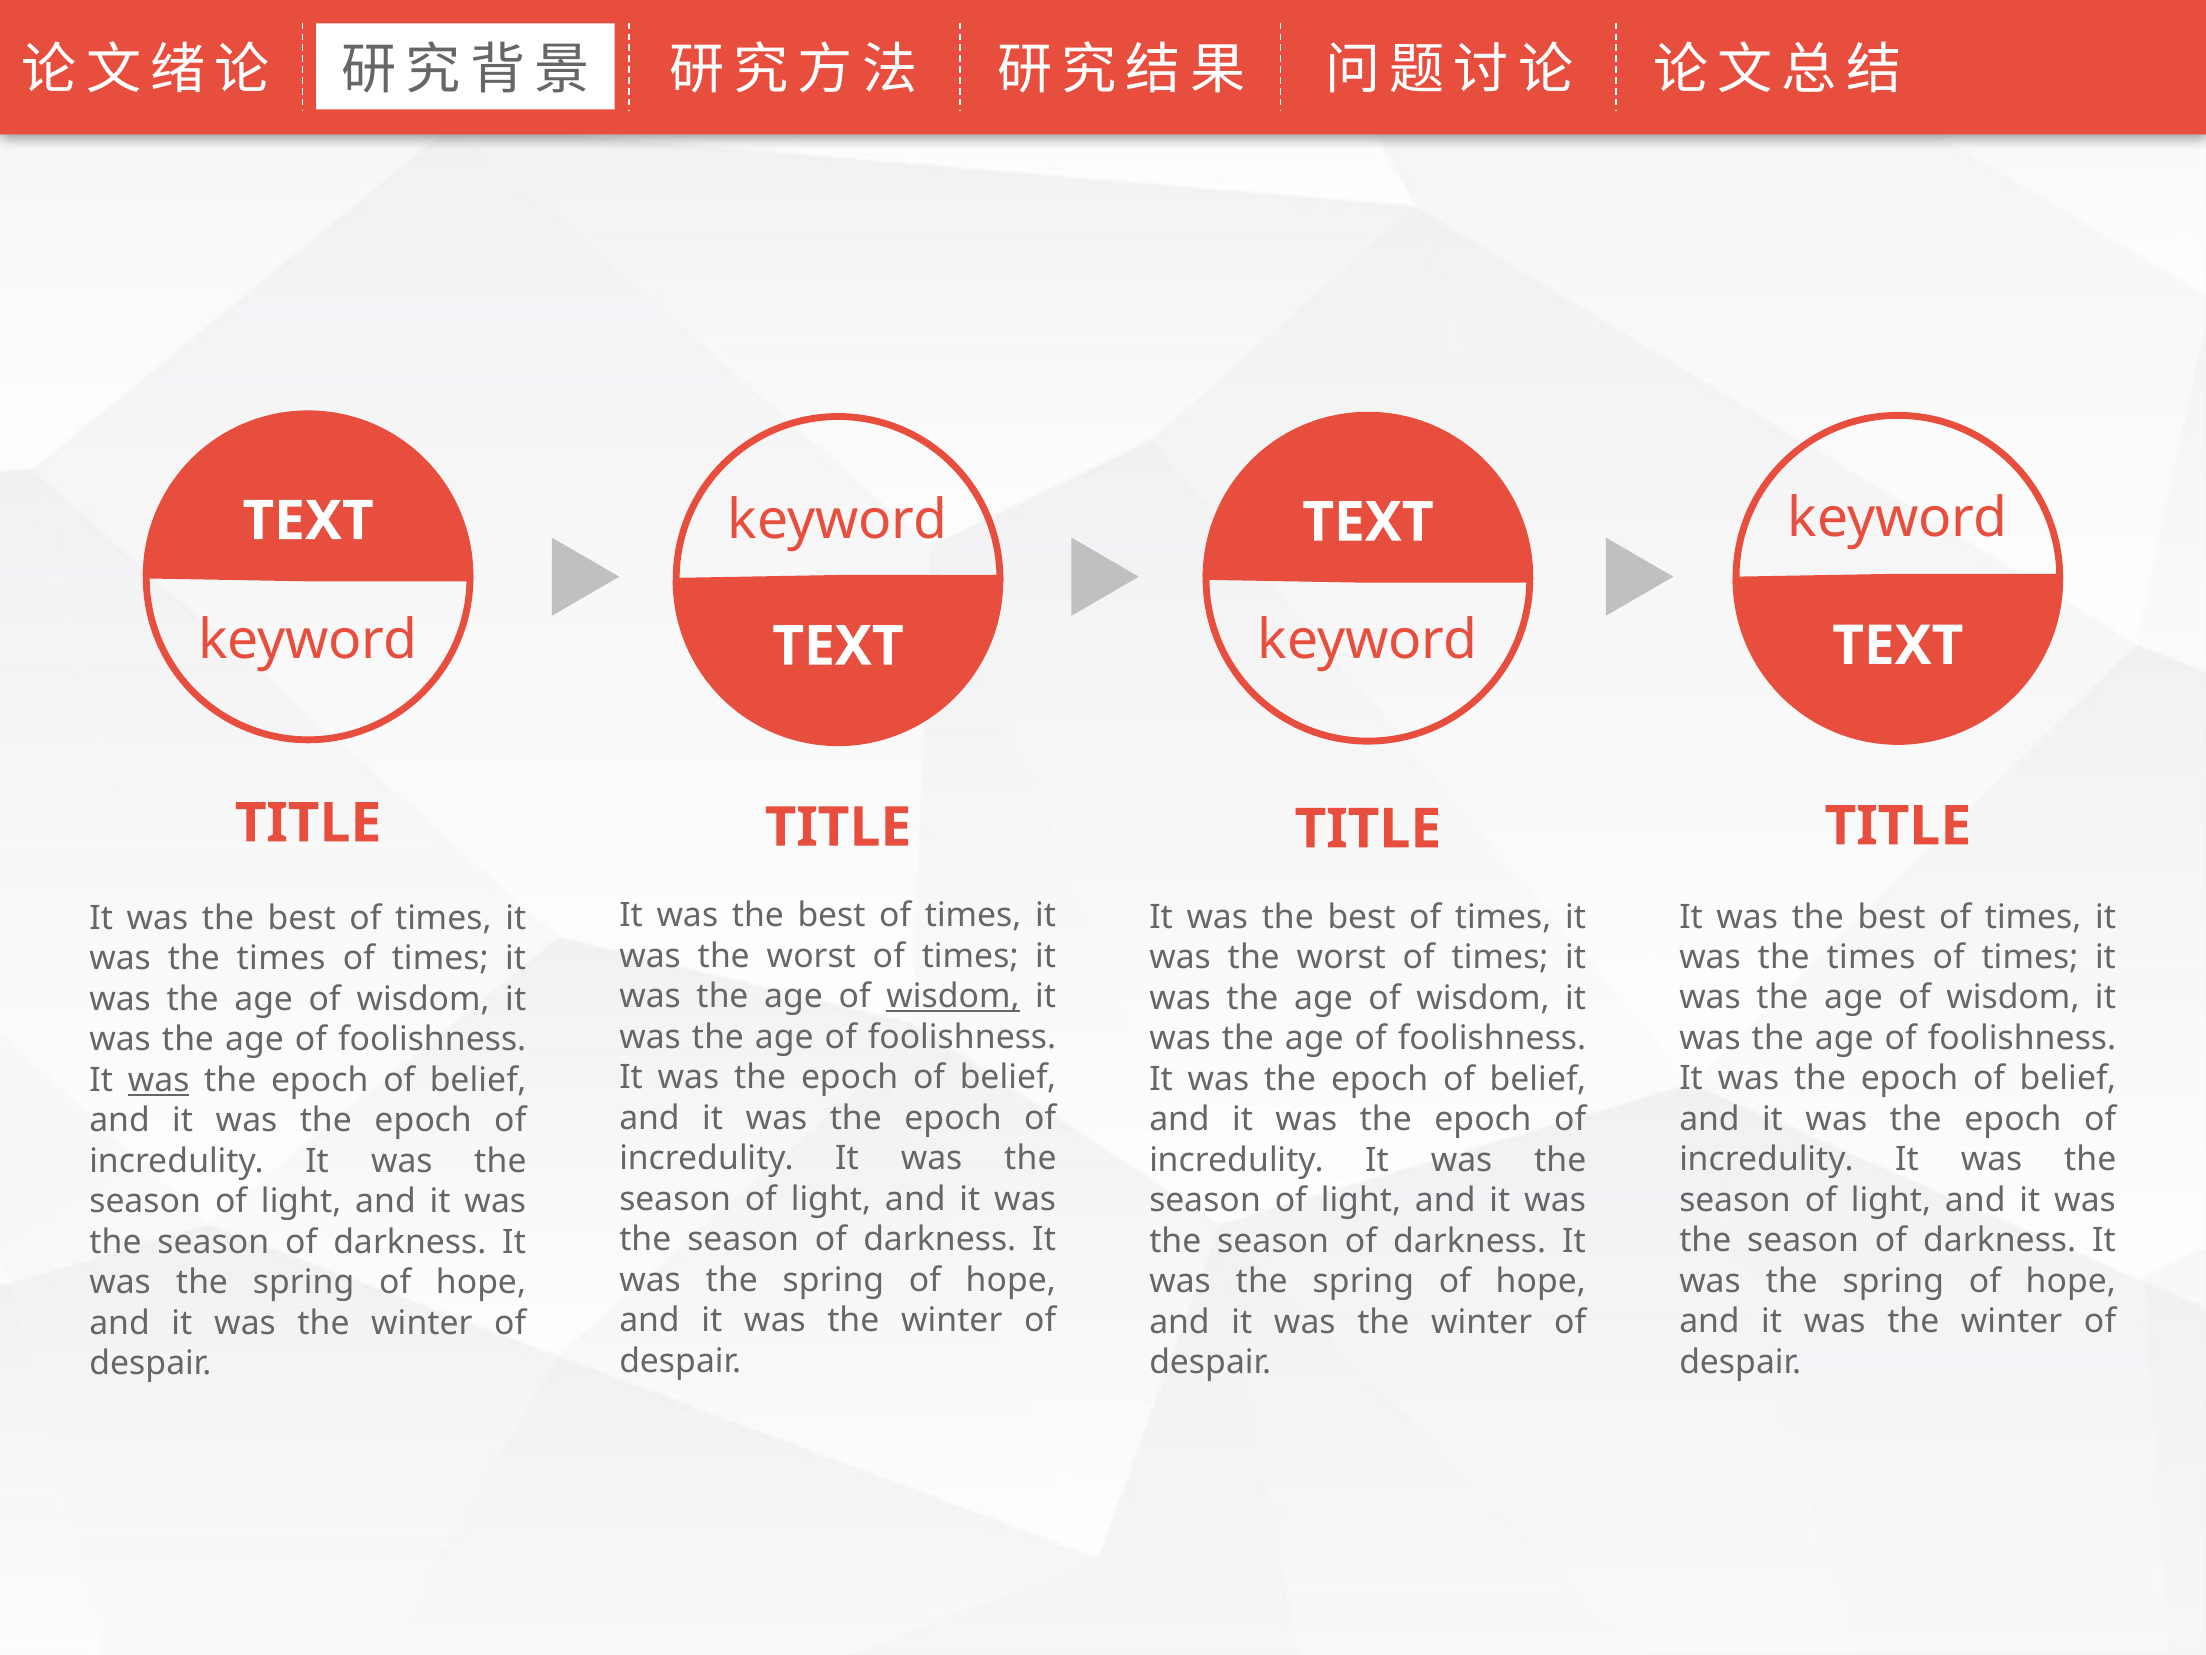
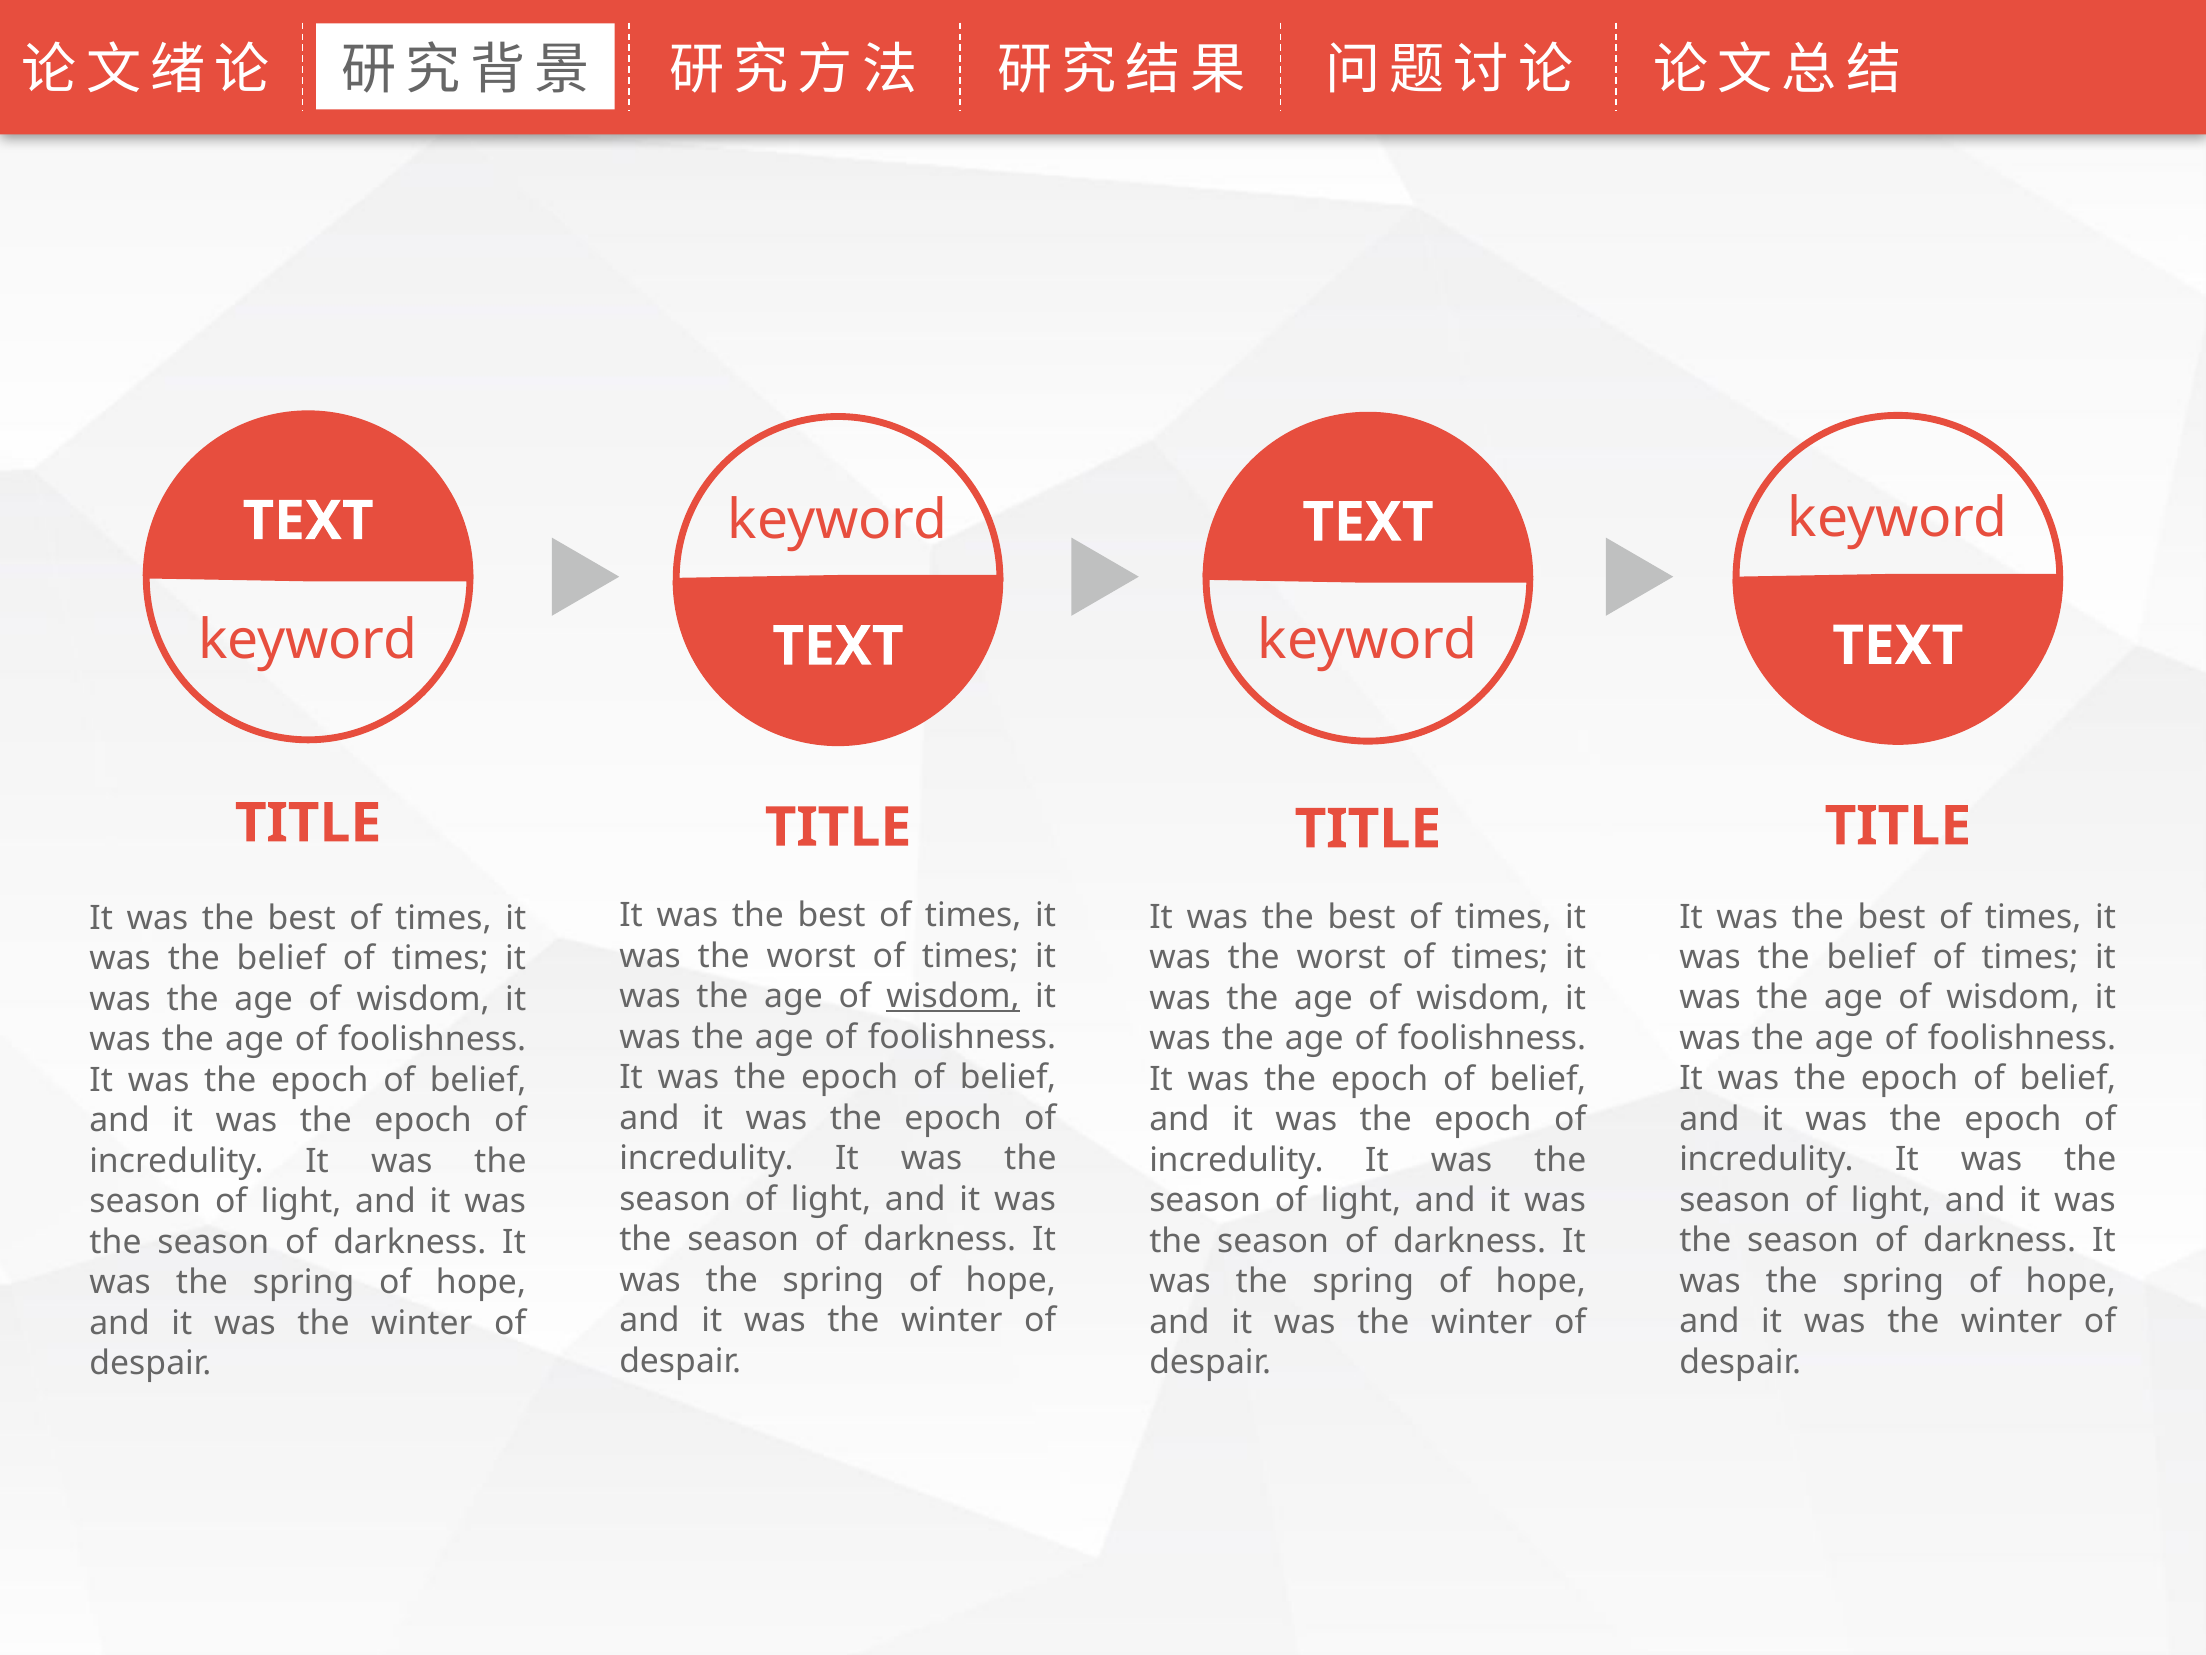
times at (1871, 957): times -> belief
times at (281, 959): times -> belief
was at (159, 1080) underline: present -> none
